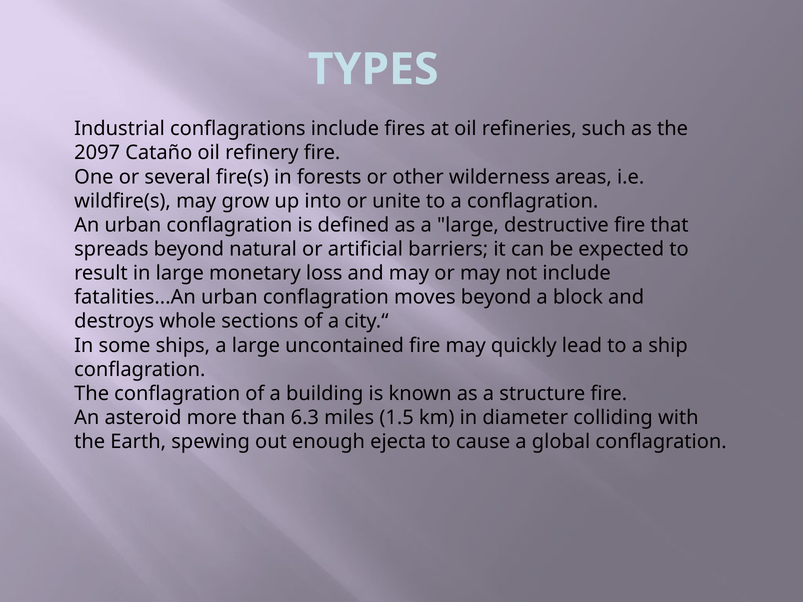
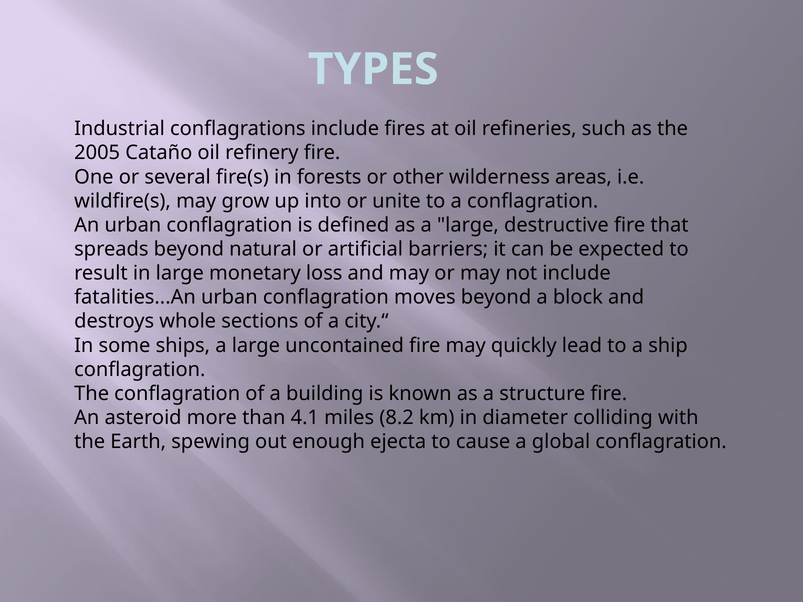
2097: 2097 -> 2005
6.3: 6.3 -> 4.1
1.5: 1.5 -> 8.2
